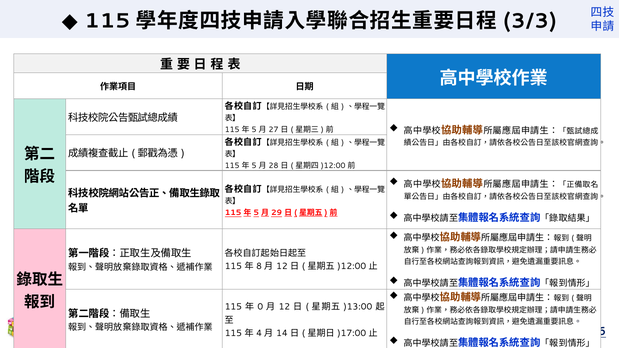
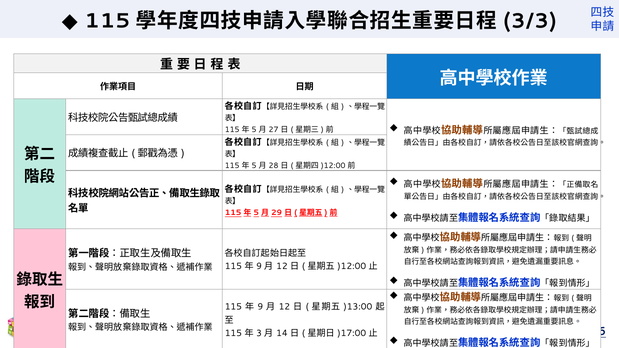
8 at (259, 267): 8 -> 9
0 at (260, 307): 0 -> 9
4: 4 -> 3
